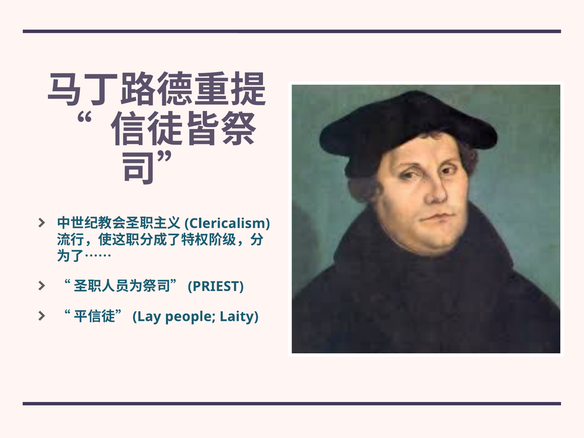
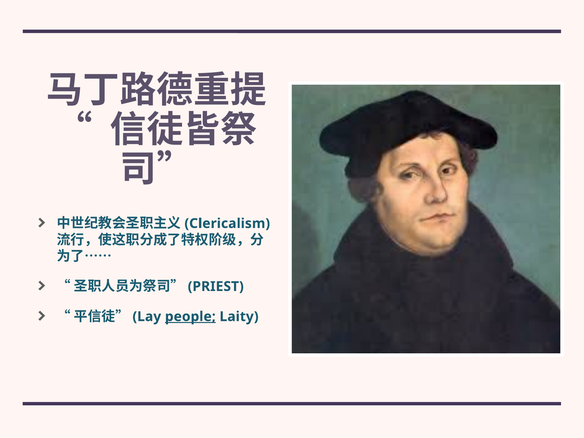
people underline: none -> present
